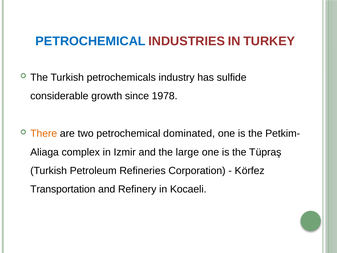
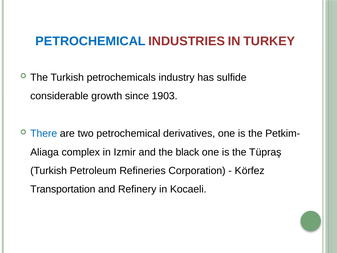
1978: 1978 -> 1903
There colour: orange -> blue
dominated: dominated -> derivatives
large: large -> black
